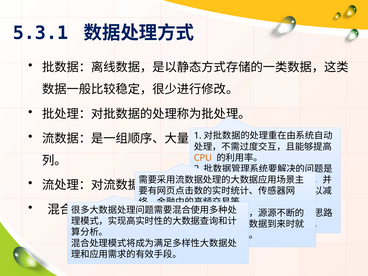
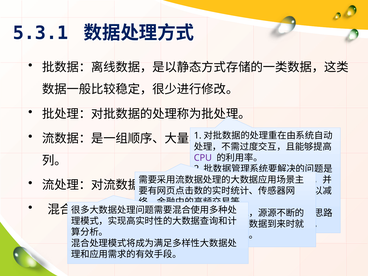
CPU colour: orange -> purple
